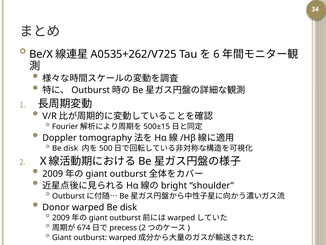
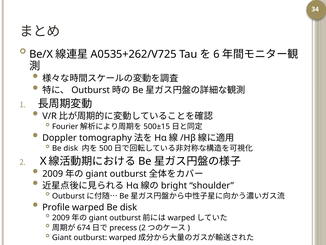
Donor: Donor -> Profile
